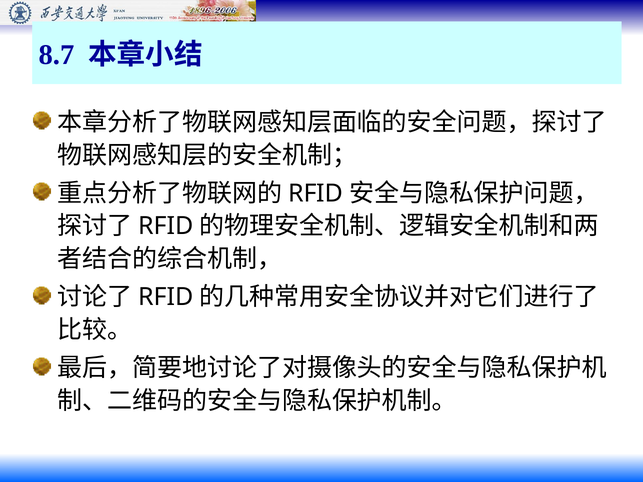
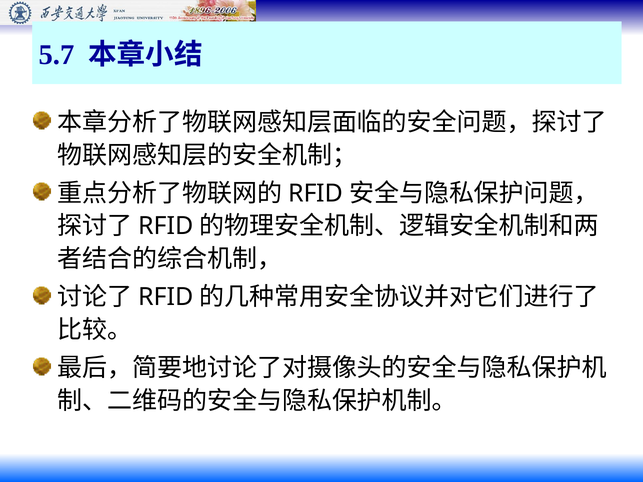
8.7: 8.7 -> 5.7
